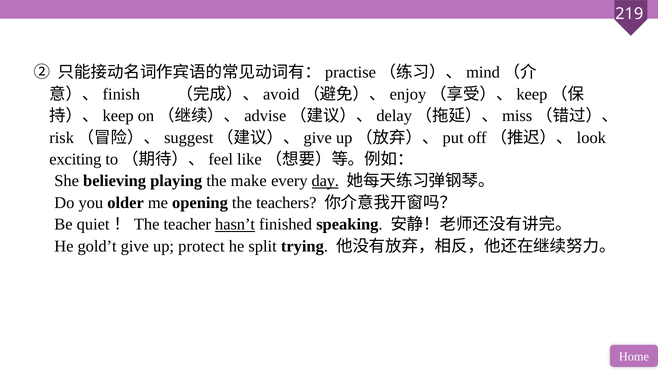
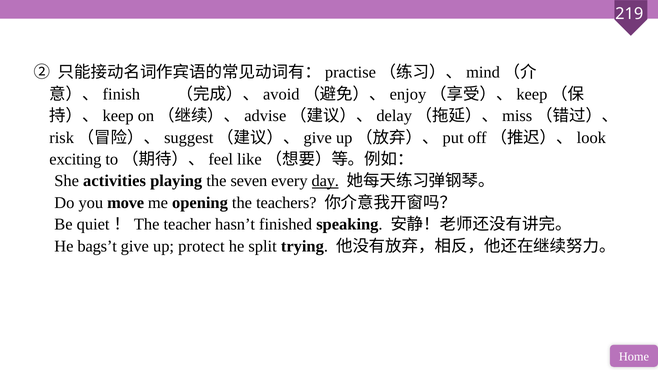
believing: believing -> activities
make: make -> seven
older: older -> move
hasn’t underline: present -> none
gold’t: gold’t -> bags’t
